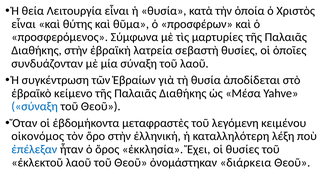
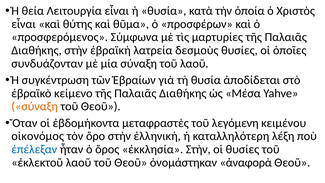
σεβαστὴ: σεβαστὴ -> δεσμοὺς
σύναξη at (35, 106) colour: blue -> orange
ἐκκλησία Ἔχει: Ἔχει -> Στὴν
διάρκεια: διάρκεια -> ἀναφορὰ
